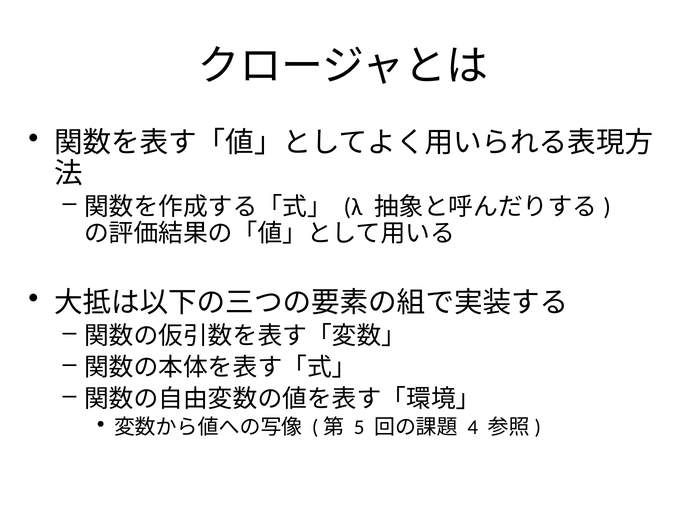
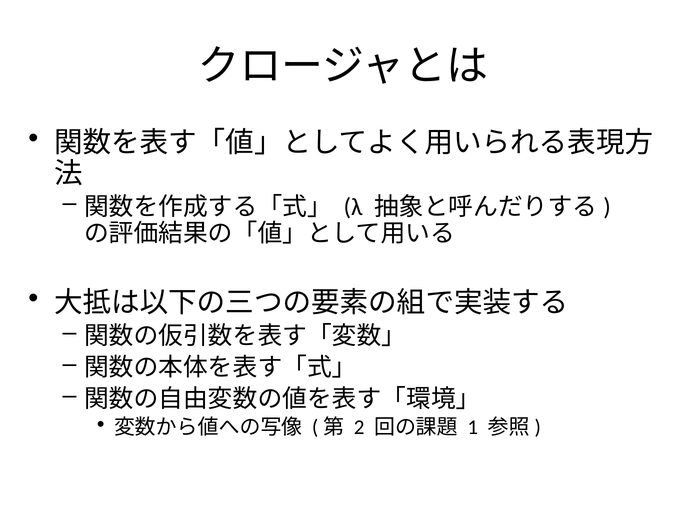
5: 5 -> 2
4: 4 -> 1
